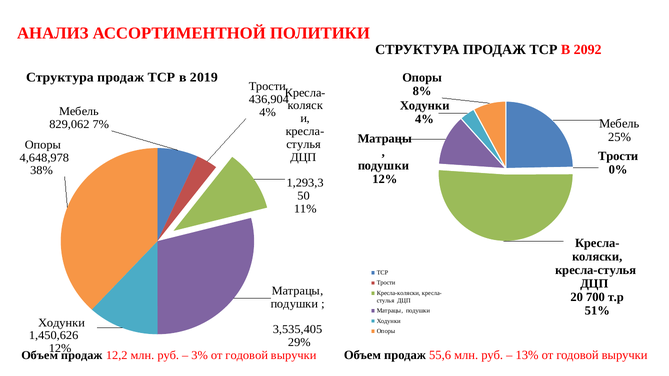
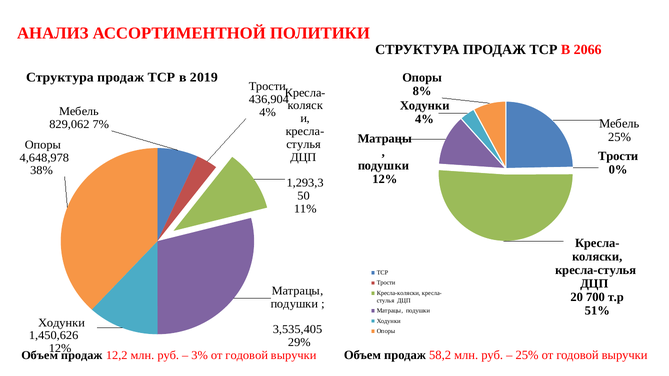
2092: 2092 -> 2066
55,6: 55,6 -> 58,2
13% at (527, 355): 13% -> 25%
